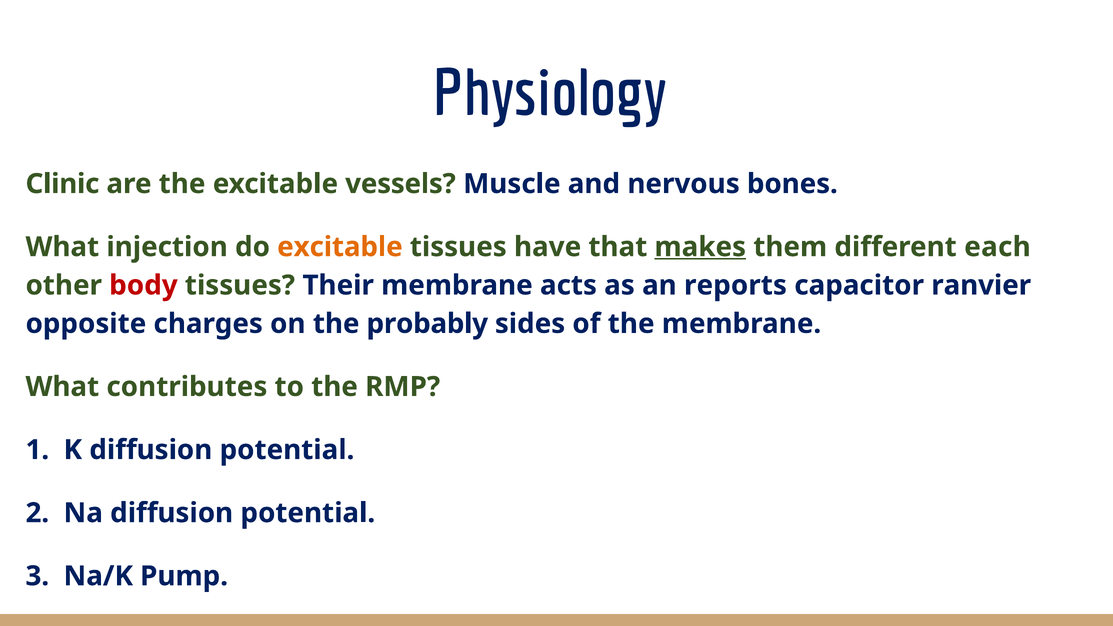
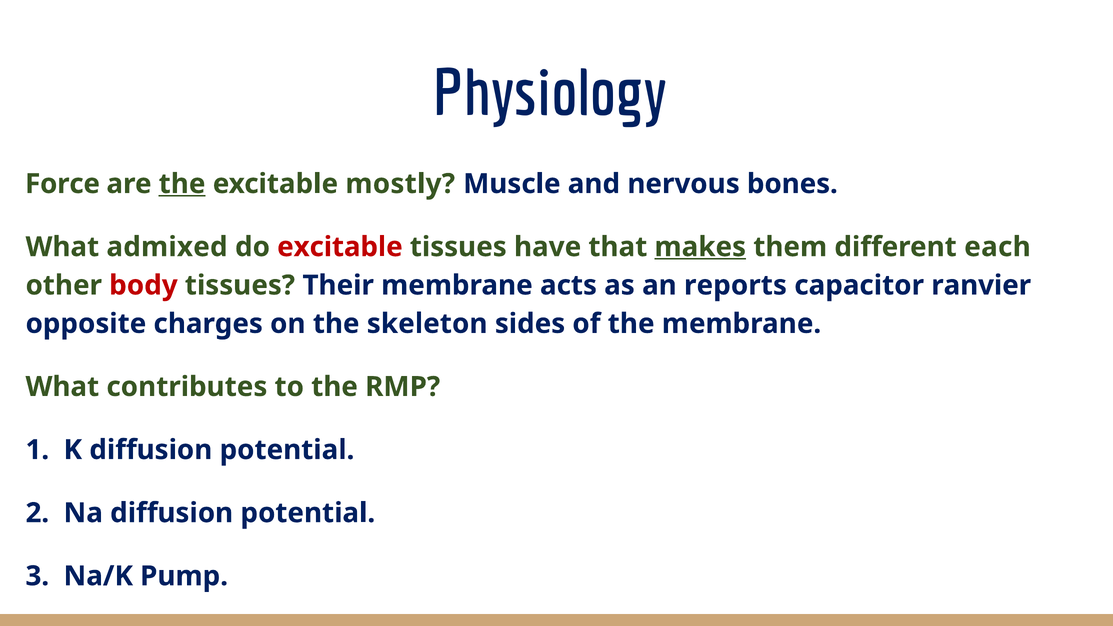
Clinic: Clinic -> Force
the at (182, 184) underline: none -> present
vessels: vessels -> mostly
injection: injection -> admixed
excitable at (340, 247) colour: orange -> red
probably: probably -> skeleton
